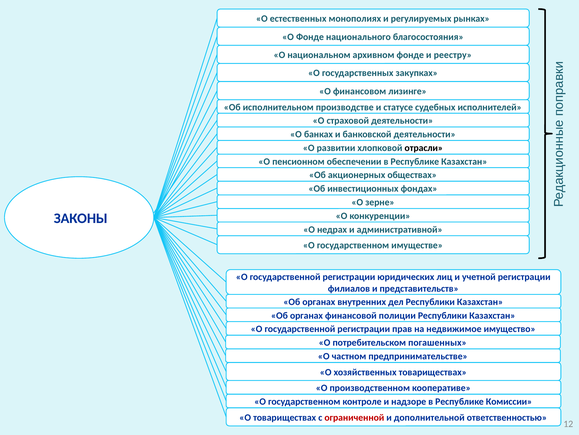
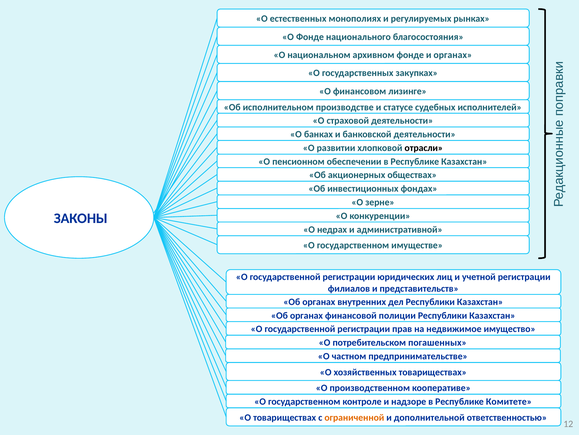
и реестру: реестру -> органах
Комиссии: Комиссии -> Комитете
ограниченной colour: red -> orange
